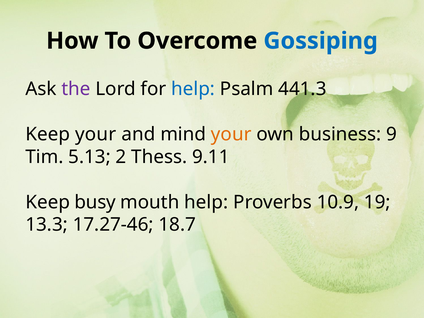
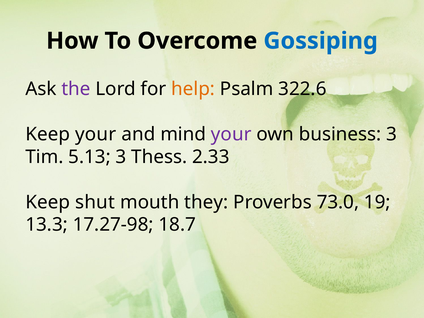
help at (193, 89) colour: blue -> orange
441.3: 441.3 -> 322.6
your at (231, 134) colour: orange -> purple
business 9: 9 -> 3
5.13 2: 2 -> 3
9.11: 9.11 -> 2.33
busy: busy -> shut
mouth help: help -> they
10.9: 10.9 -> 73.0
17.27-46: 17.27-46 -> 17.27-98
